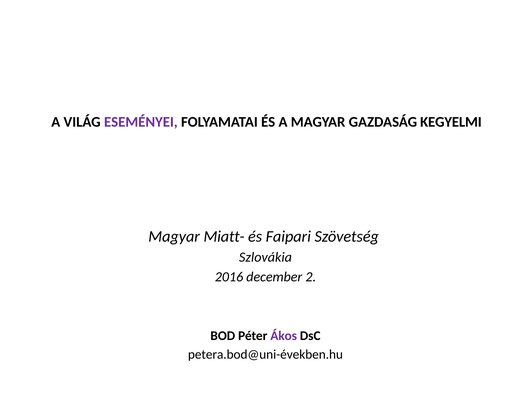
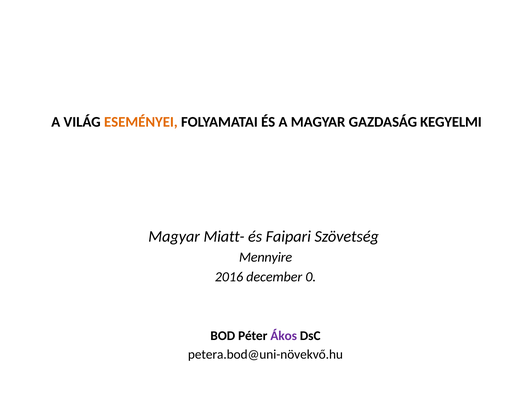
ESEMÉNYEI colour: purple -> orange
Szlovákia: Szlovákia -> Mennyire
2: 2 -> 0
petera.bod@uni-években.hu: petera.bod@uni-években.hu -> petera.bod@uni-növekvő.hu
